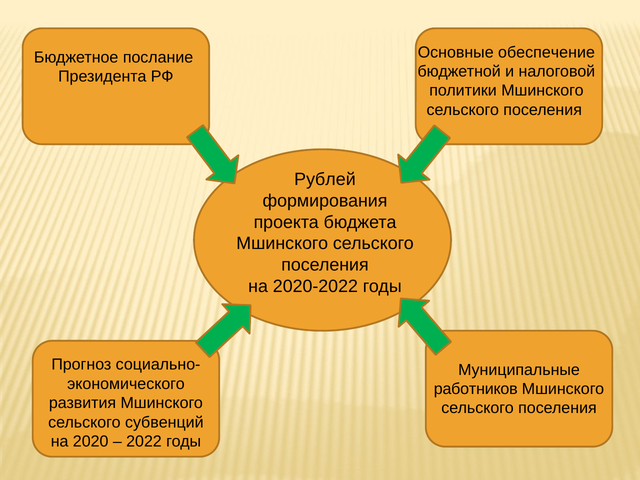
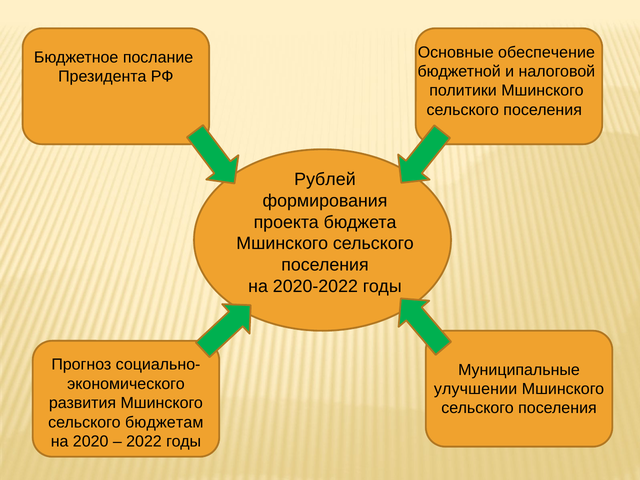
работников: работников -> улучшении
субвенций: субвенций -> бюджетам
